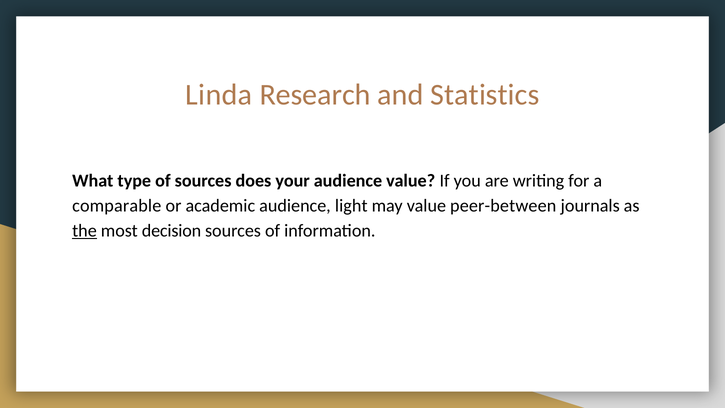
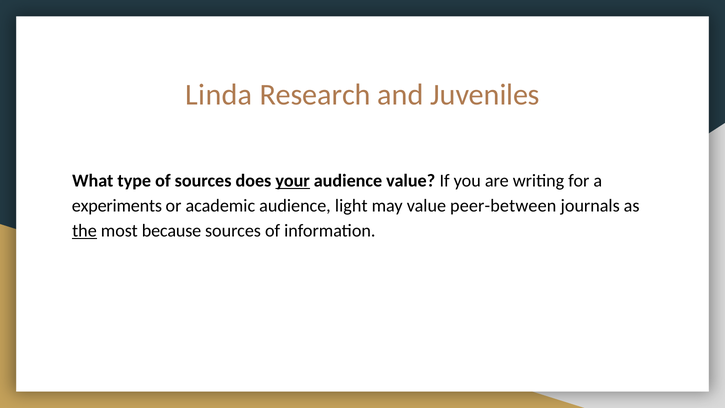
Statistics: Statistics -> Juveniles
your underline: none -> present
comparable: comparable -> experiments
decision: decision -> because
